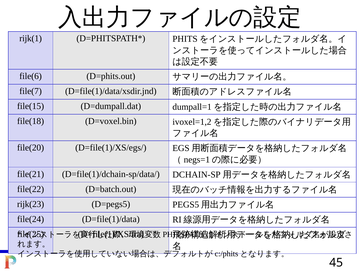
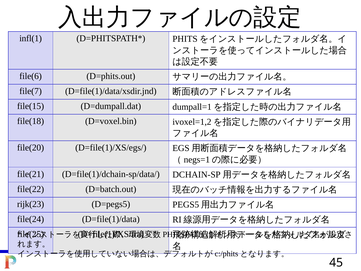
rijk(1: rijk(1 -> infl(1
